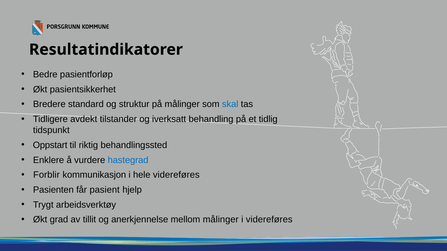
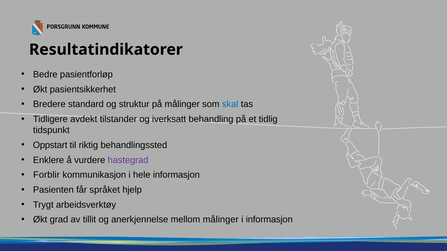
hastegrad colour: blue -> purple
hele videreføres: videreføres -> informasjon
pasient: pasient -> språket
i videreføres: videreføres -> informasjon
